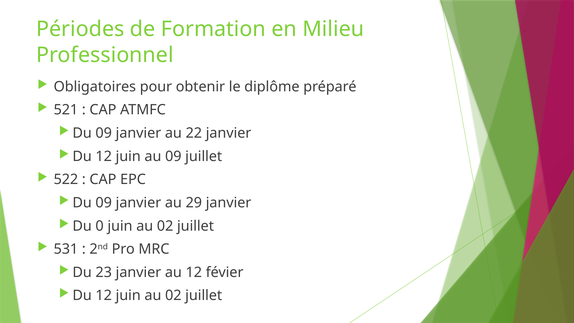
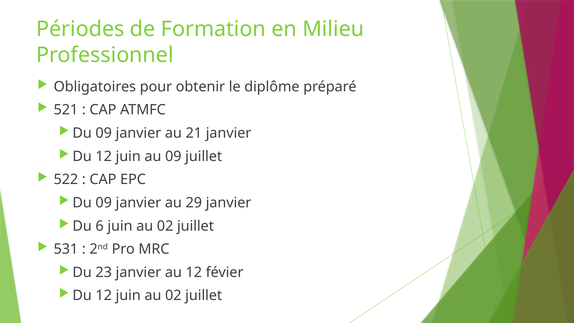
22: 22 -> 21
0: 0 -> 6
